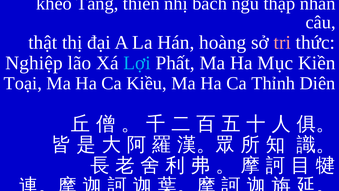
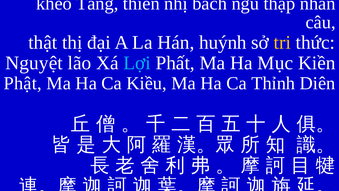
hoàng: hoàng -> huýnh
tri colour: pink -> yellow
Nghiệp: Nghiệp -> Nguyệt
Toại: Toại -> Phật
